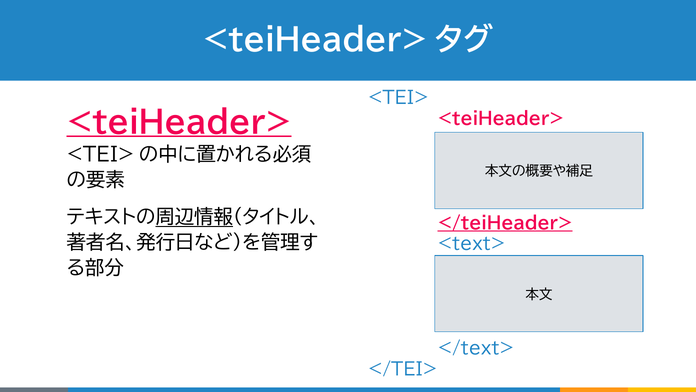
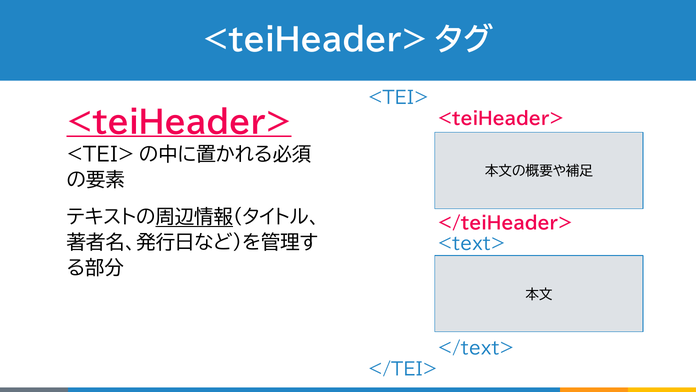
</teiHeader> underline: present -> none
